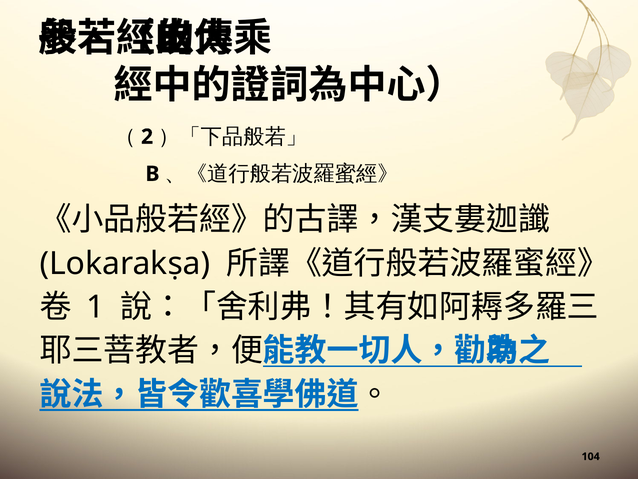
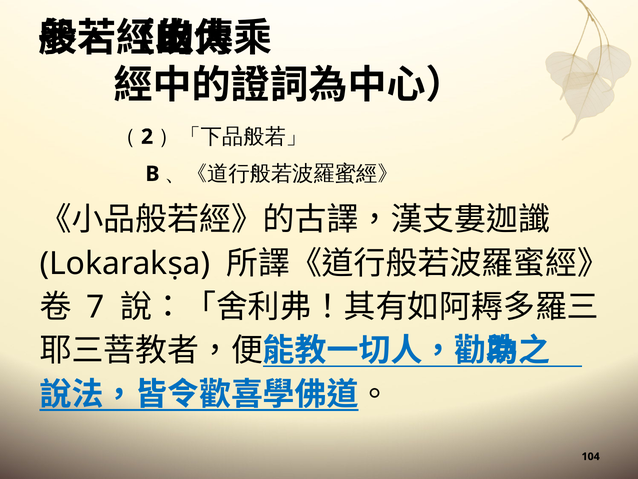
1: 1 -> 7
